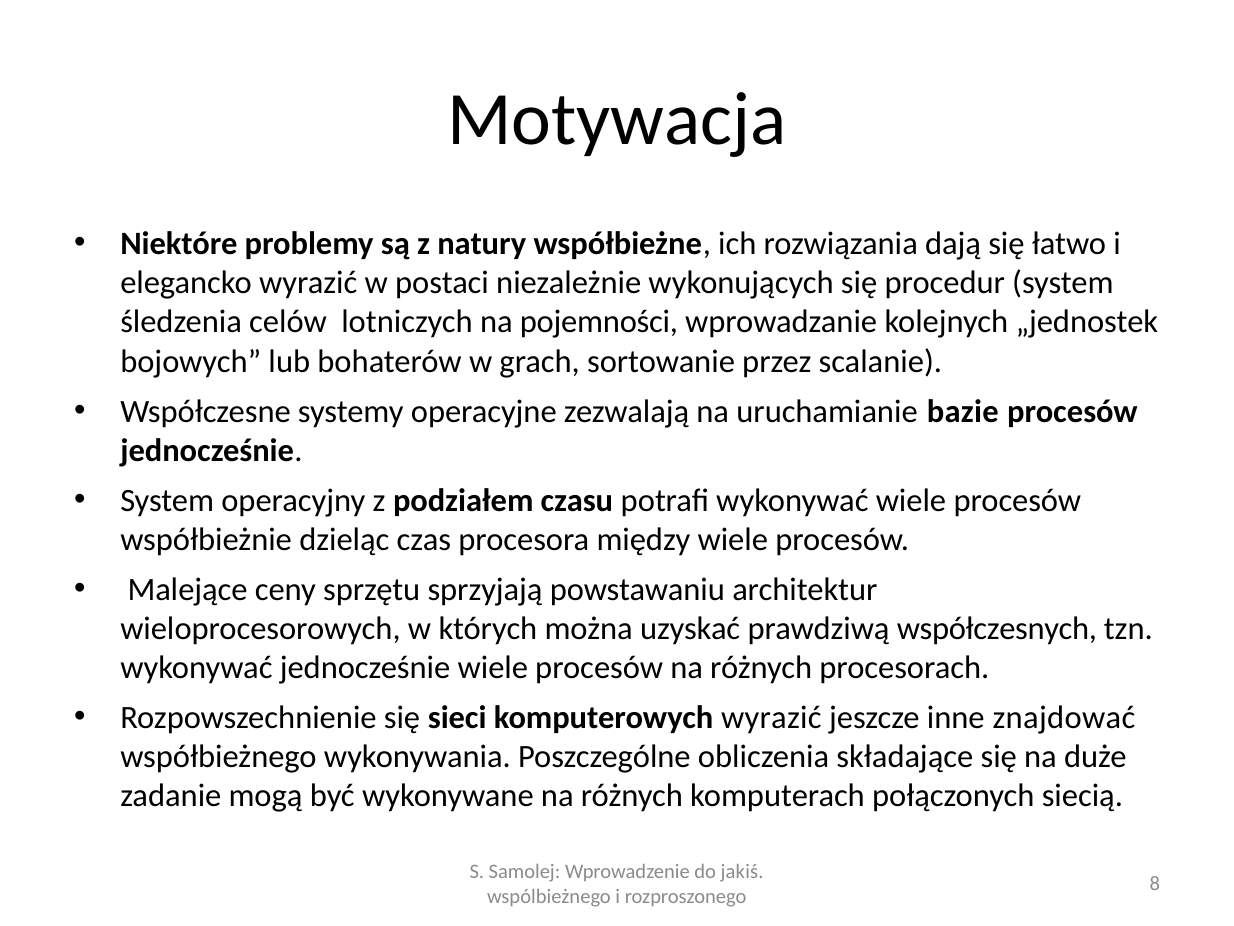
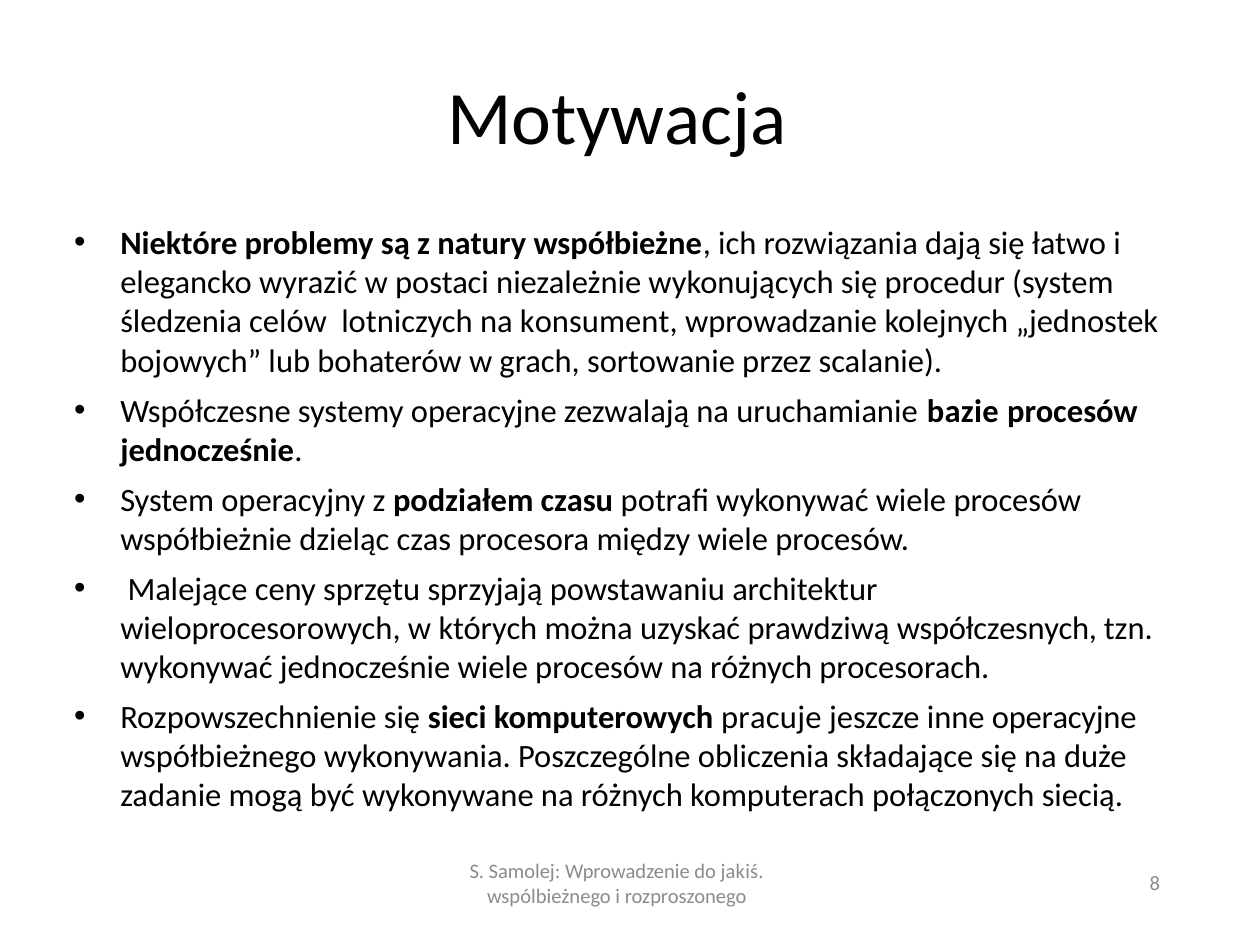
pojemności: pojemności -> konsument
komputerowych wyrazić: wyrazić -> pracuje
inne znajdować: znajdować -> operacyjne
